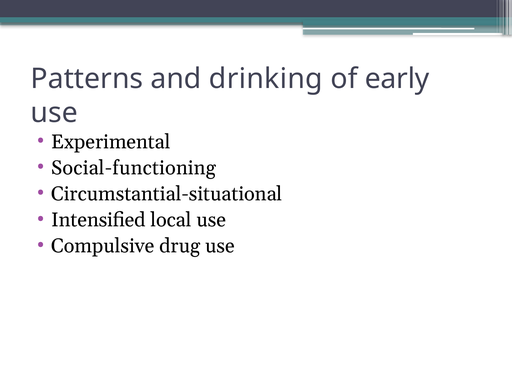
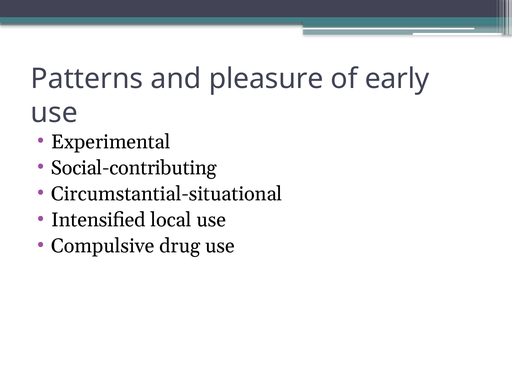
drinking: drinking -> pleasure
Social-functioning: Social-functioning -> Social-contributing
